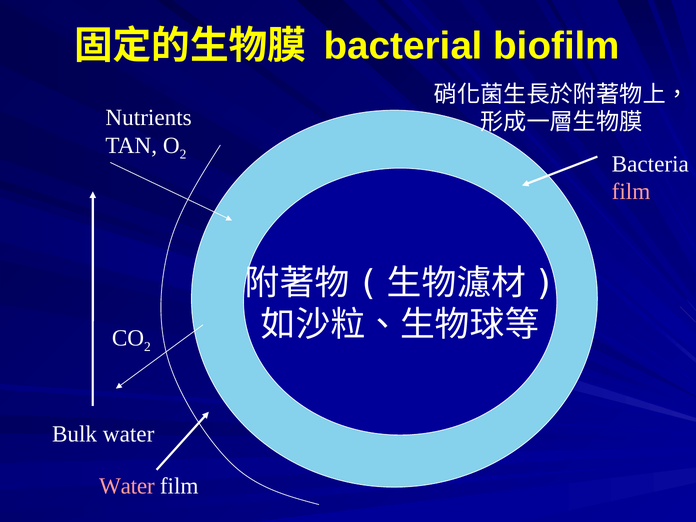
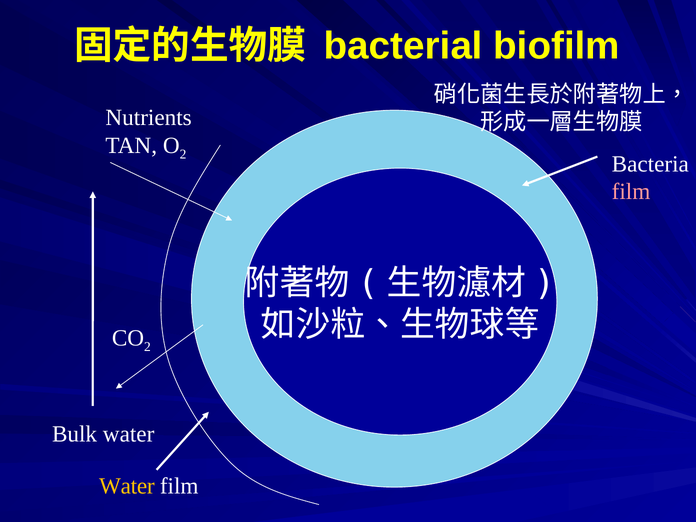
Water at (127, 486) colour: pink -> yellow
